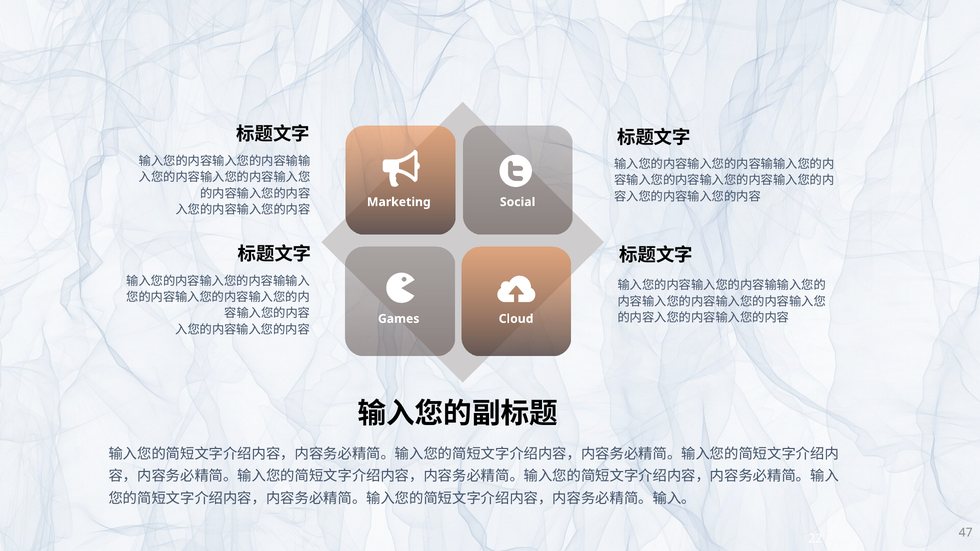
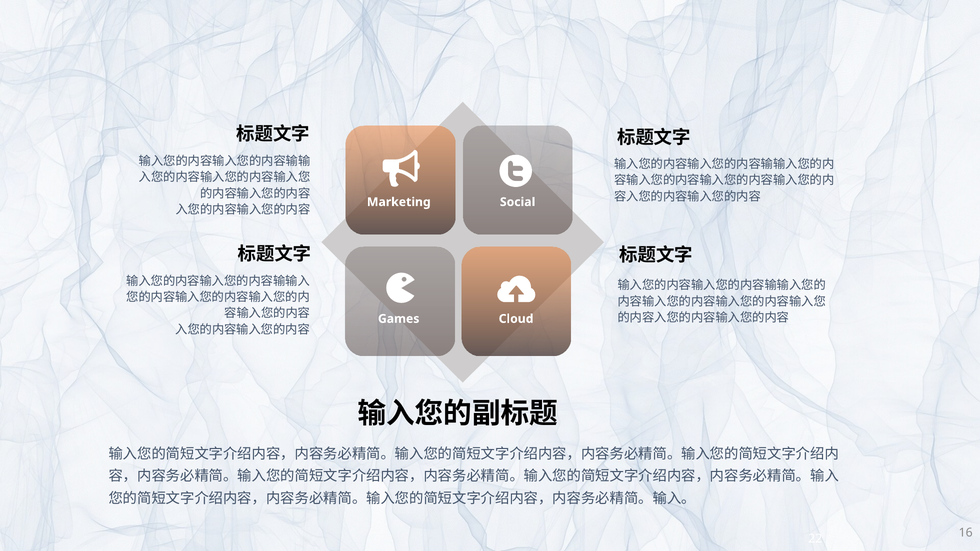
47: 47 -> 16
